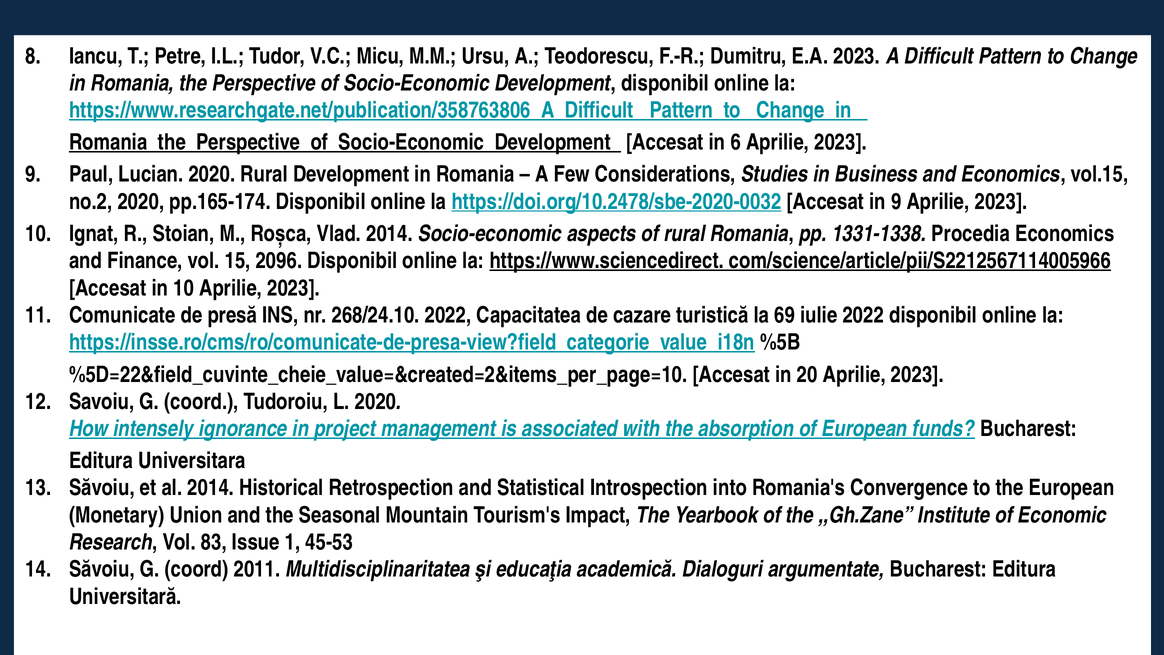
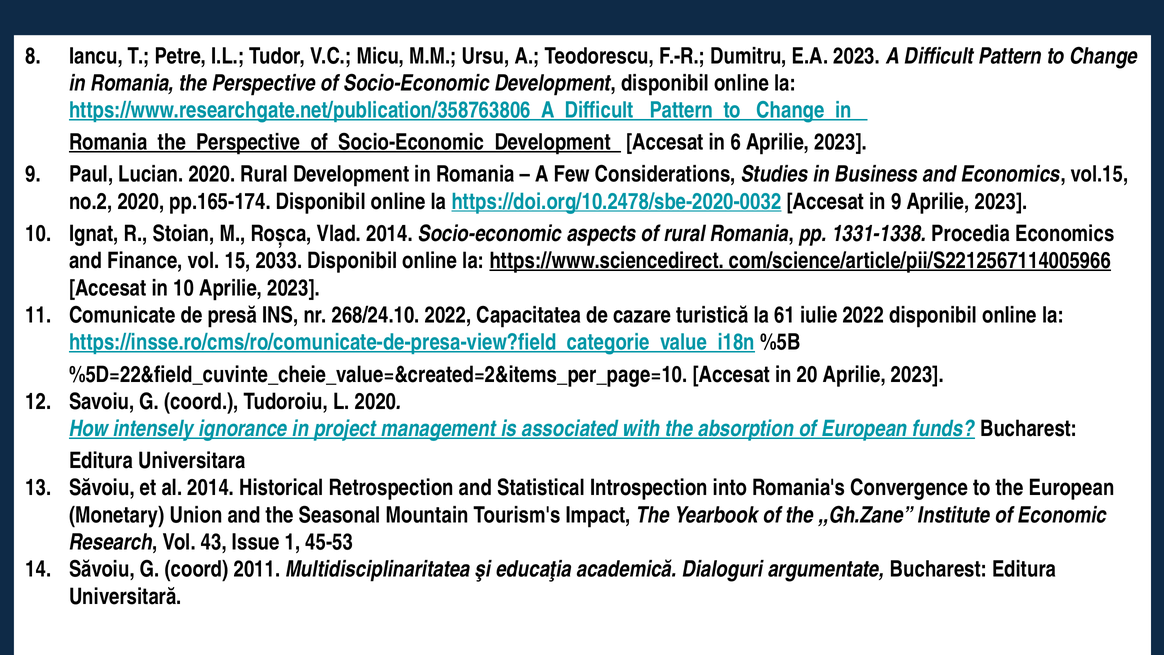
2096: 2096 -> 2033
69: 69 -> 61
83: 83 -> 43
